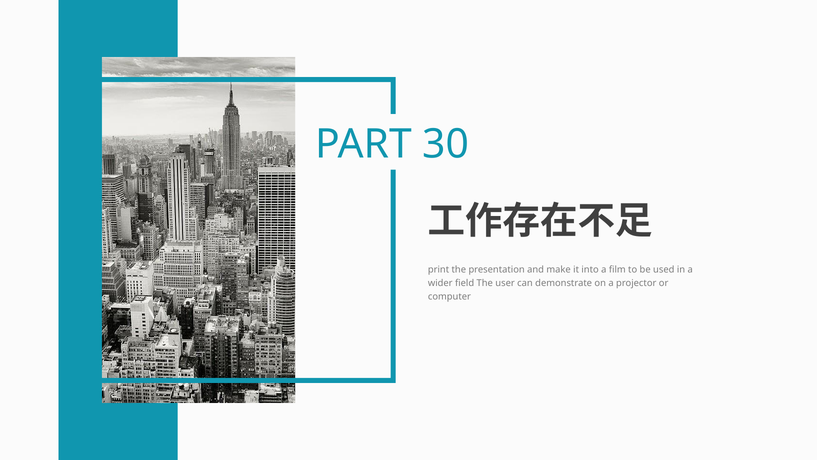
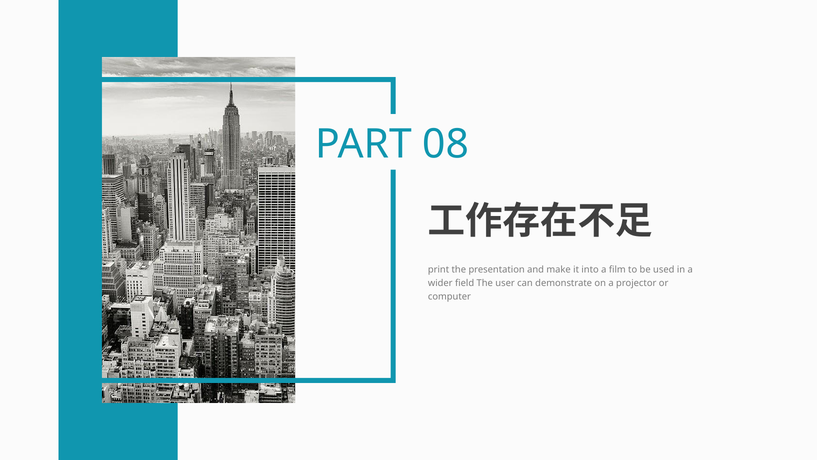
30: 30 -> 08
